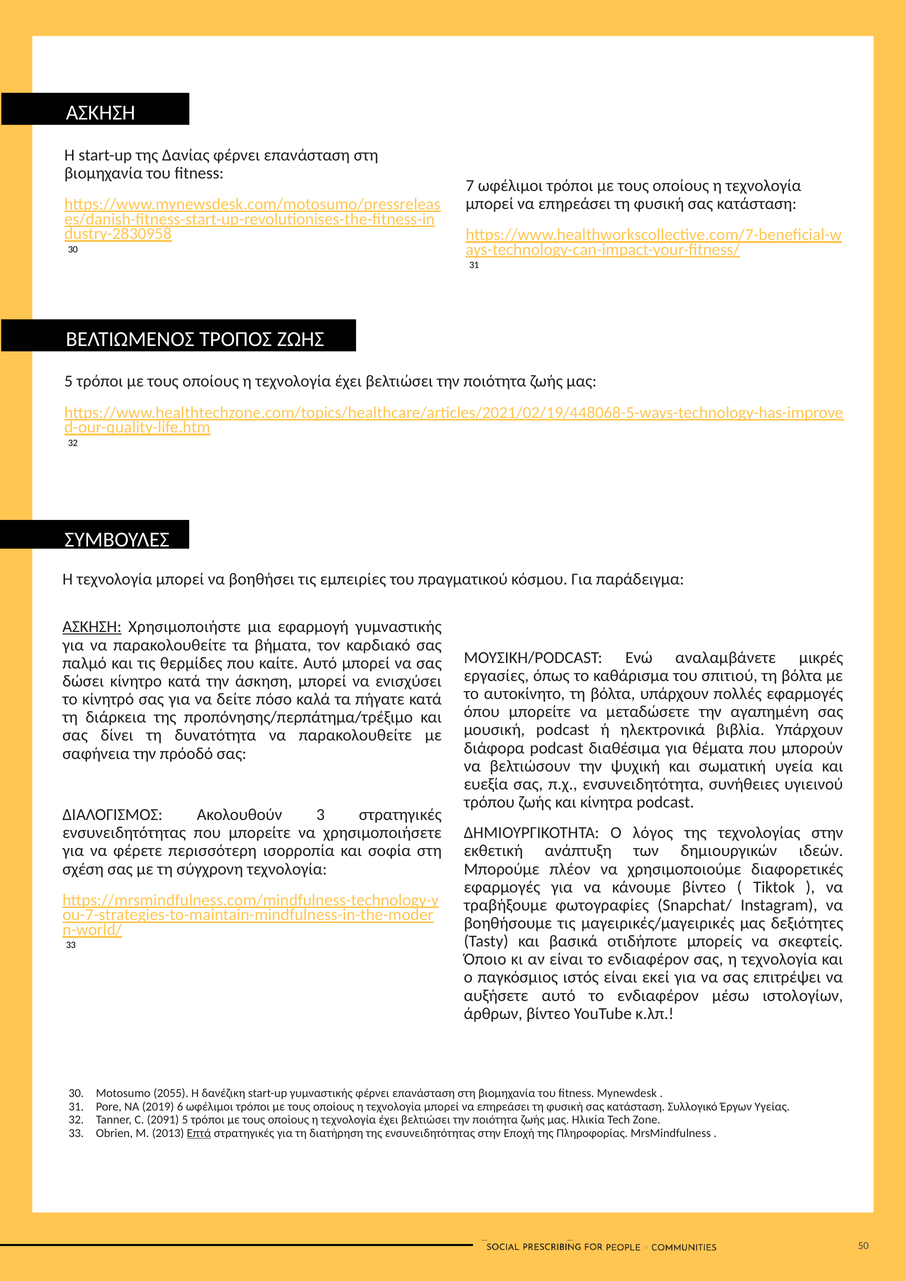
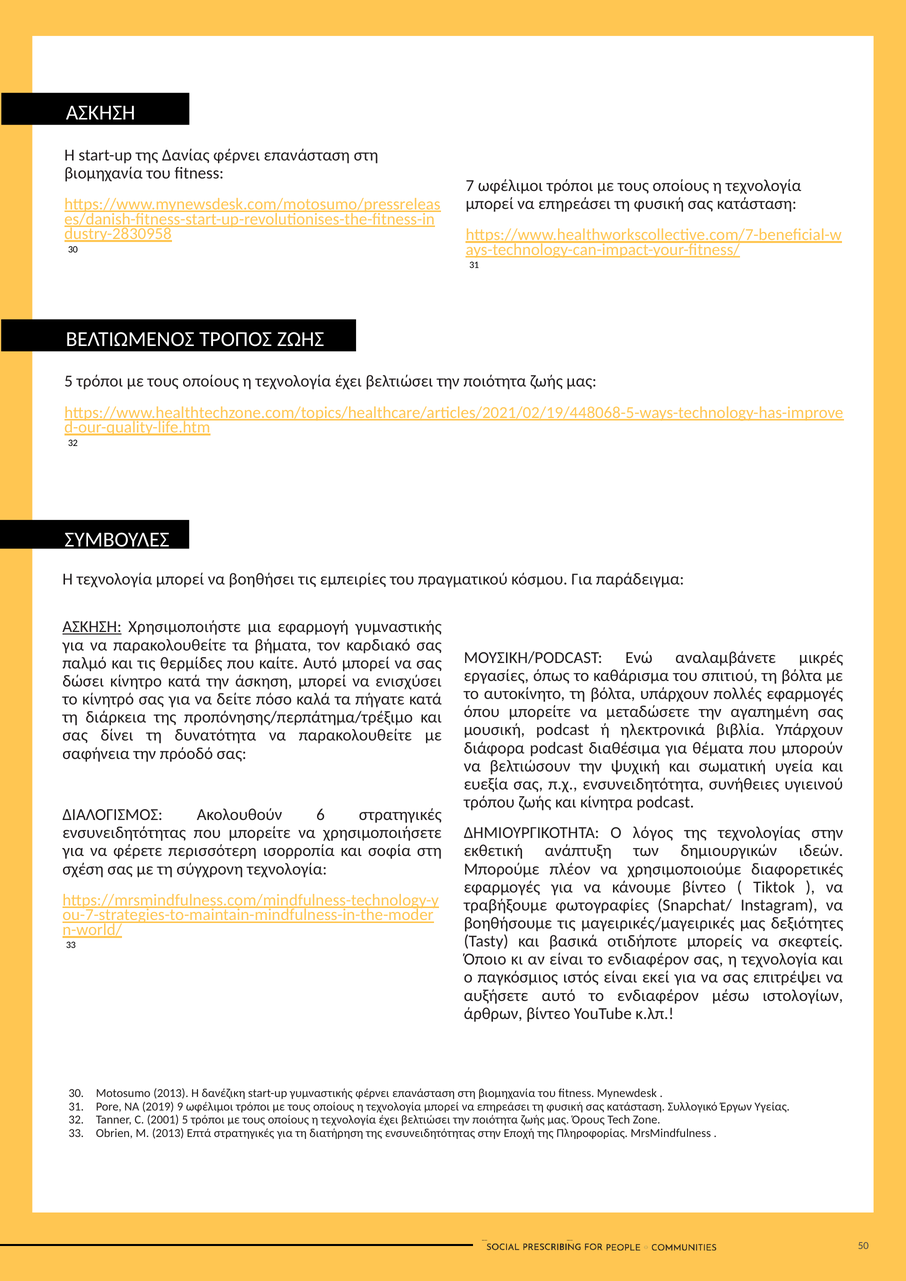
3: 3 -> 6
Motosumo 2055: 2055 -> 2013
6: 6 -> 9
2091: 2091 -> 2001
Ηλικία: Ηλικία -> Όρους
Επτά underline: present -> none
